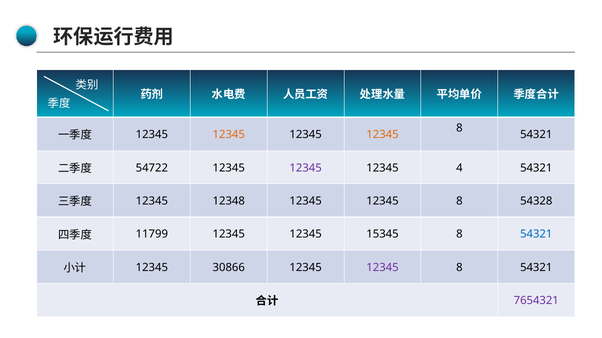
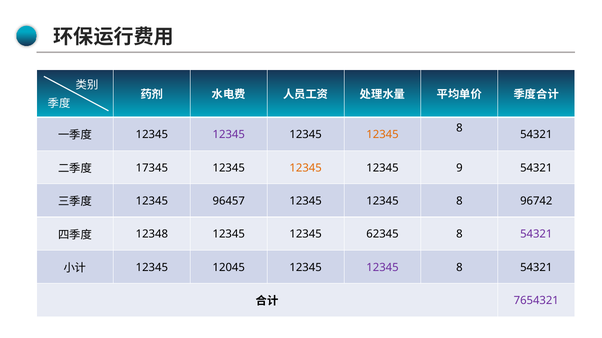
12345 at (229, 135) colour: orange -> purple
54722: 54722 -> 17345
12345 at (306, 168) colour: purple -> orange
4: 4 -> 9
12348: 12348 -> 96457
54328: 54328 -> 96742
11799: 11799 -> 12348
15345: 15345 -> 62345
54321 at (536, 235) colour: blue -> purple
30866: 30866 -> 12045
